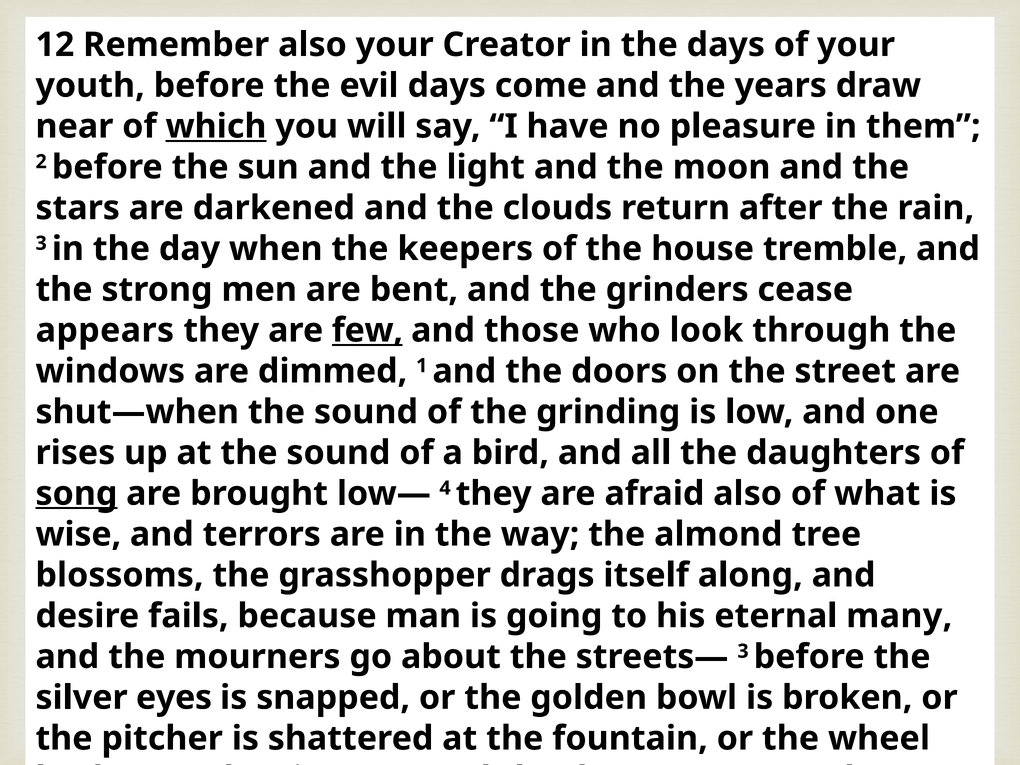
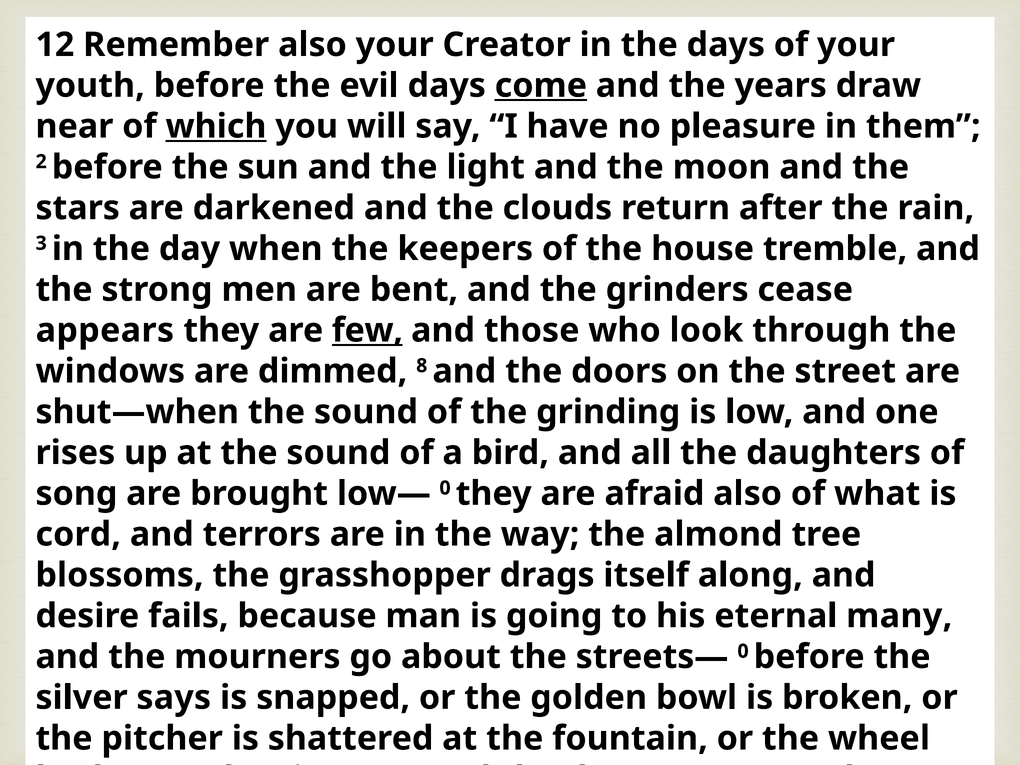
come underline: none -> present
1: 1 -> 8
song underline: present -> none
low— 4: 4 -> 0
wise: wise -> cord
streets— 3: 3 -> 0
eyes: eyes -> says
